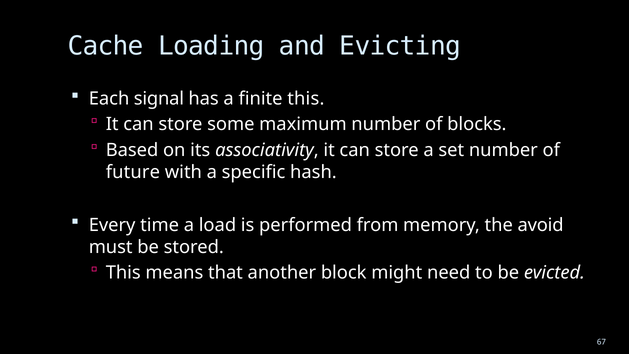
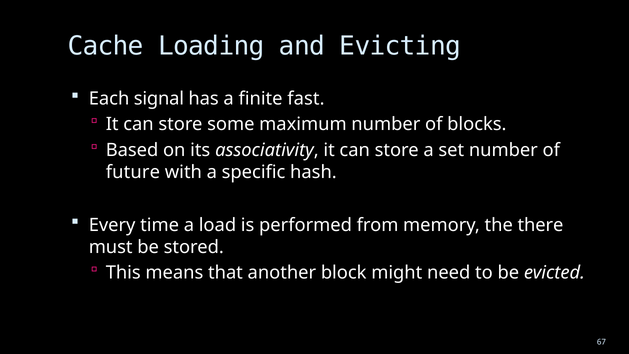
finite this: this -> fast
avoid: avoid -> there
